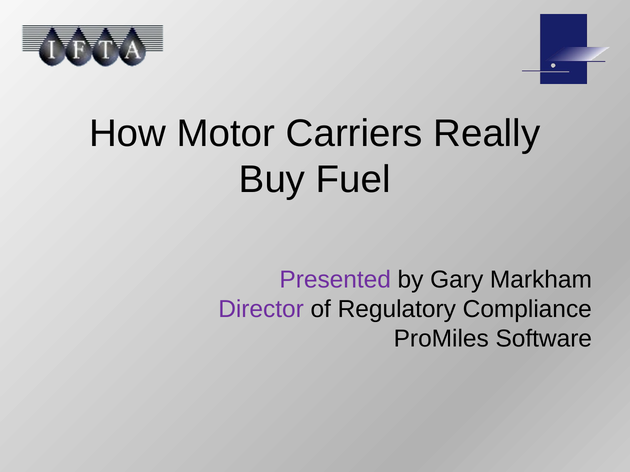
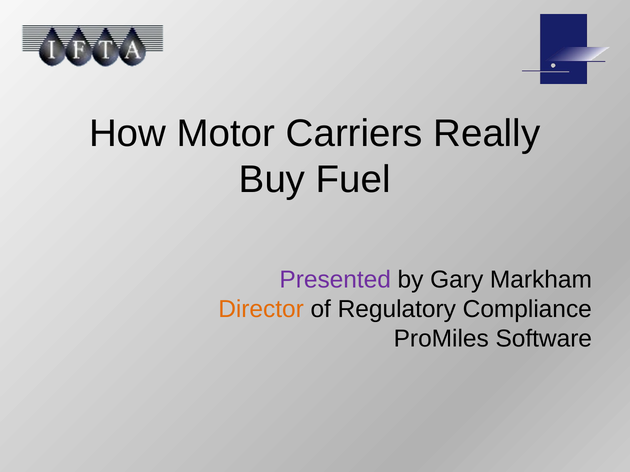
Director colour: purple -> orange
